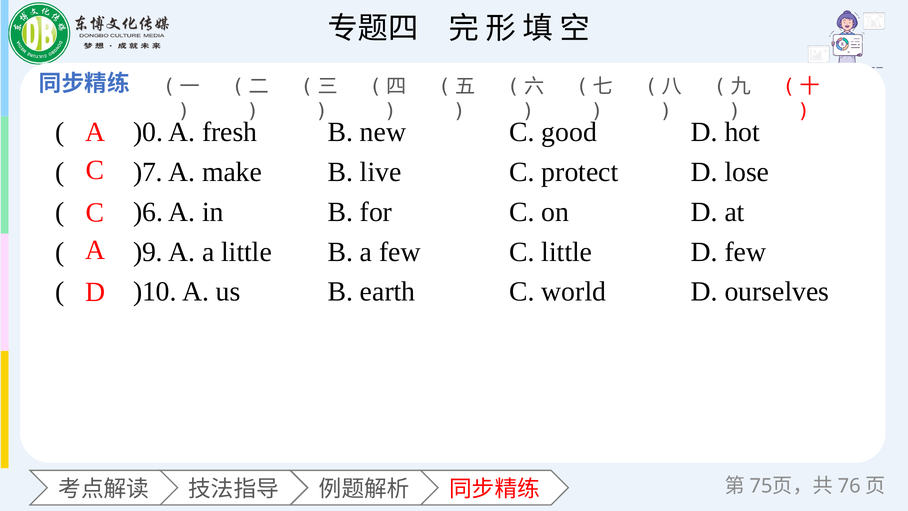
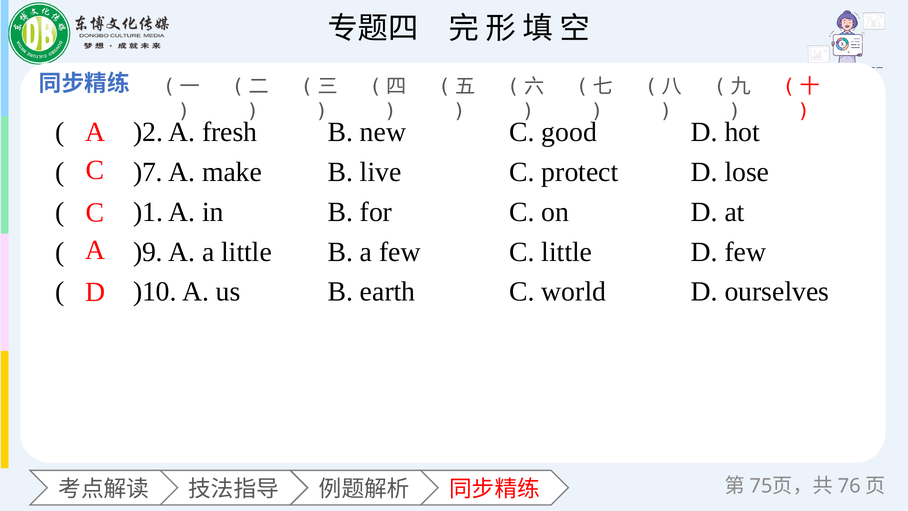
)0: )0 -> )2
)6: )6 -> )1
